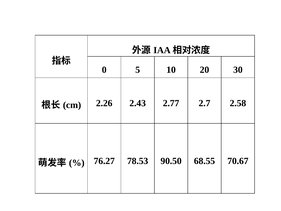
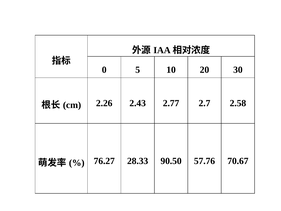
78.53: 78.53 -> 28.33
68.55: 68.55 -> 57.76
